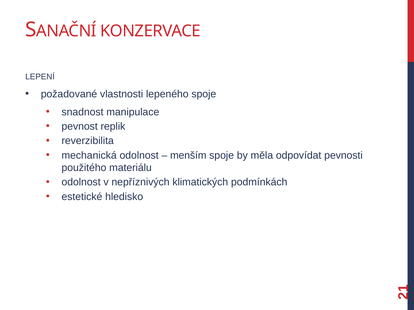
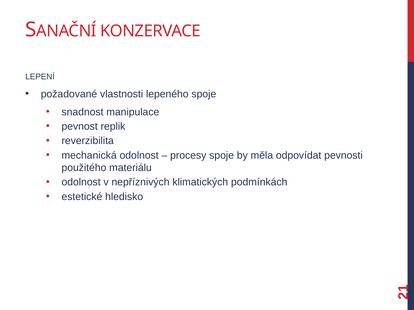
menším: menším -> procesy
